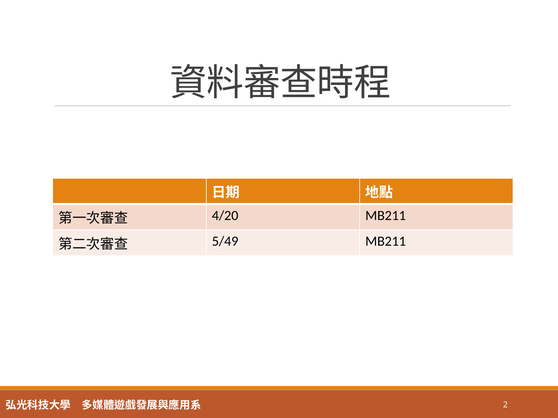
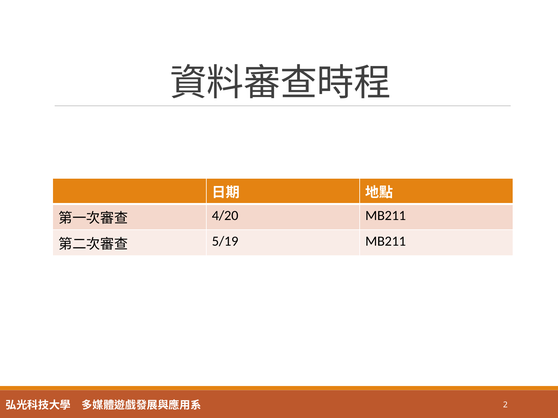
5/49: 5/49 -> 5/19
